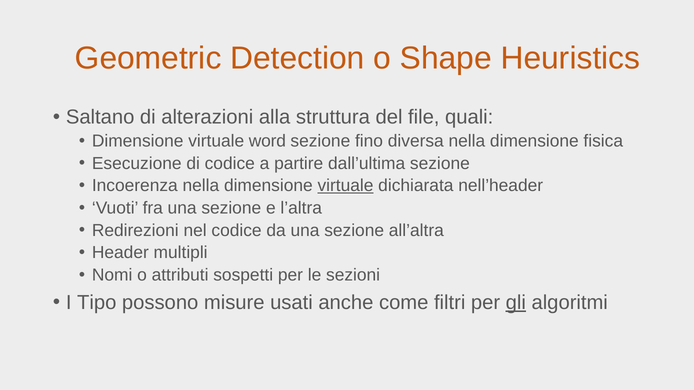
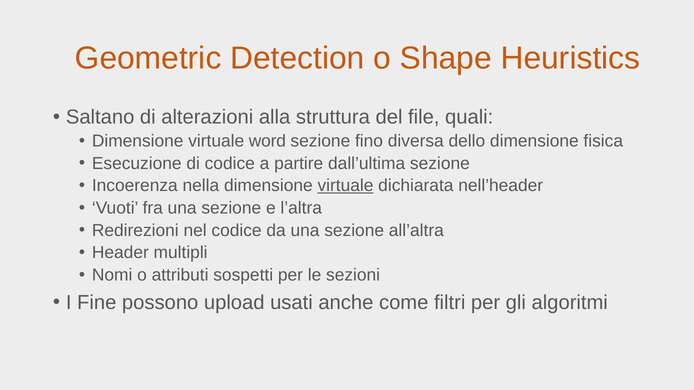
diversa nella: nella -> dello
Tipo: Tipo -> Fine
misure: misure -> upload
gli underline: present -> none
